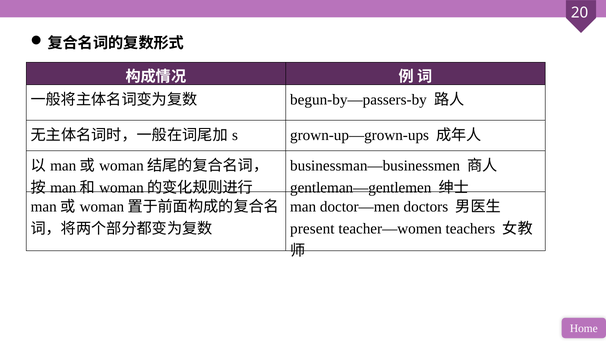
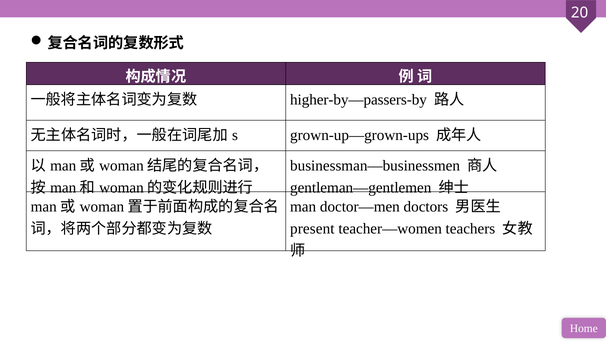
begun-by—passers-by: begun-by—passers-by -> higher-by—passers-by
